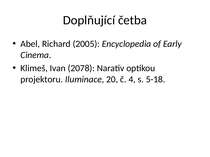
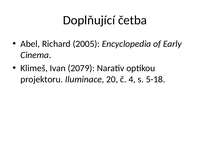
2078: 2078 -> 2079
